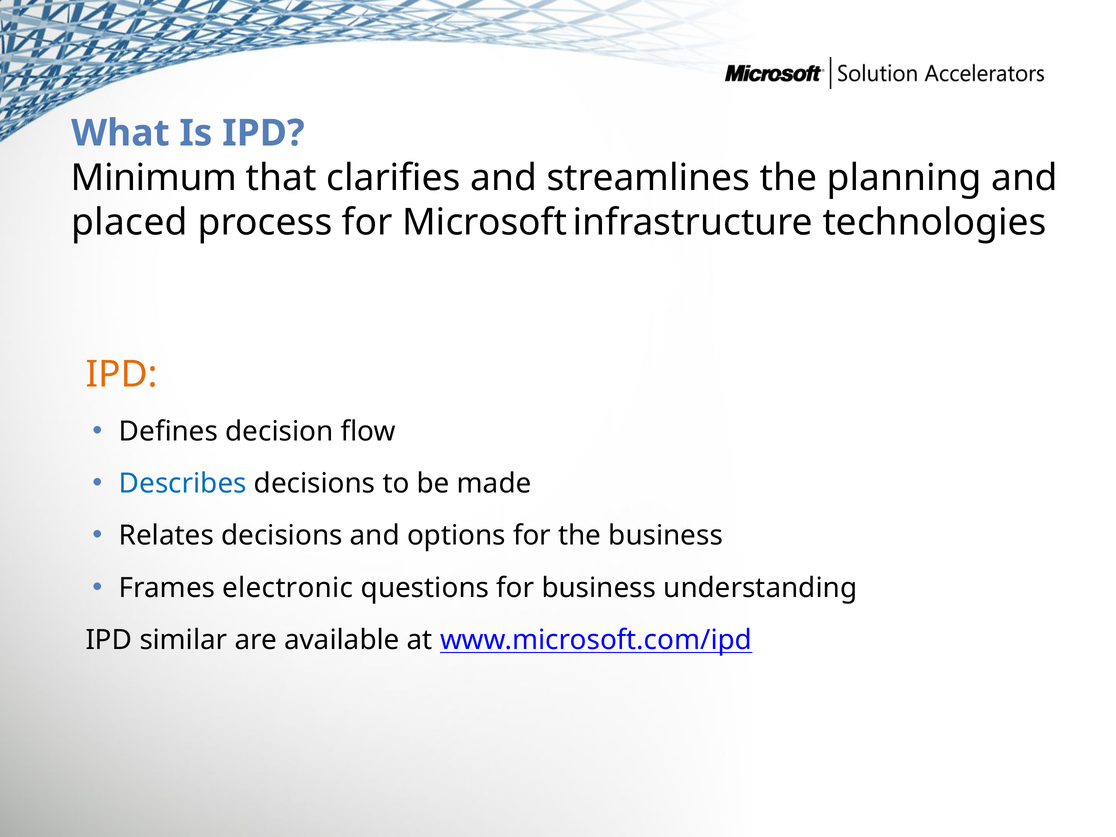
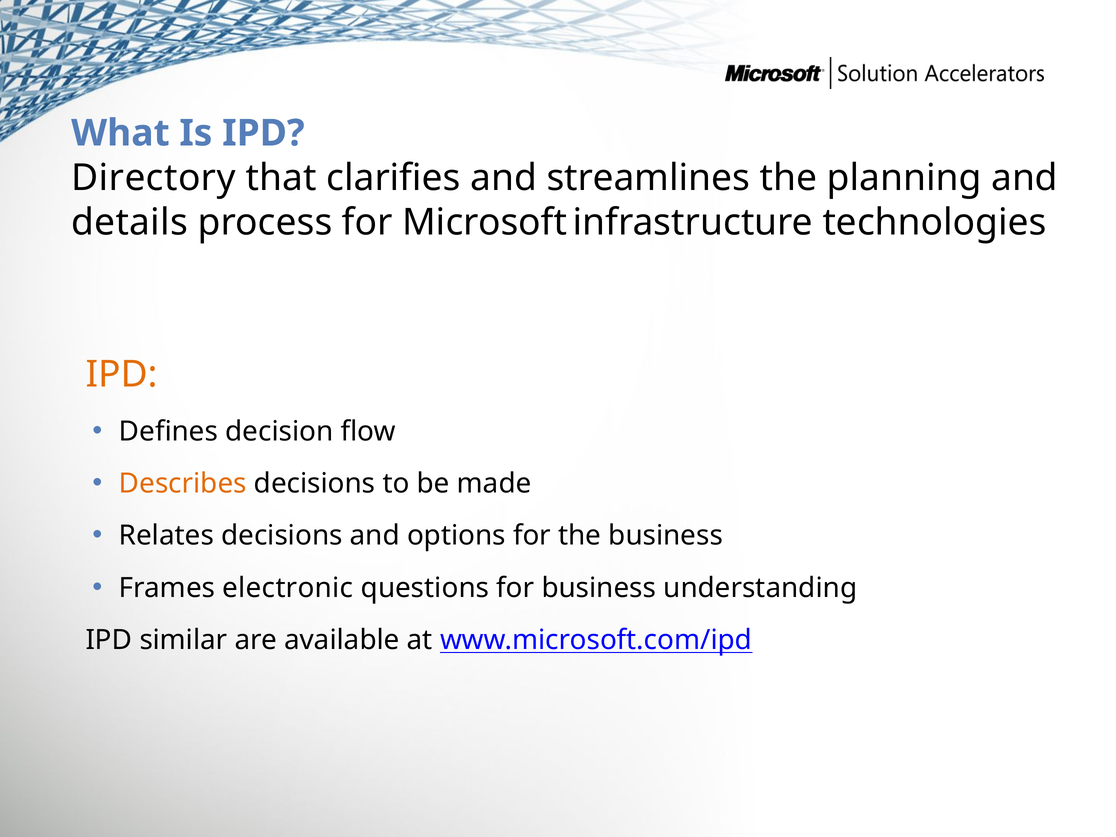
Minimum: Minimum -> Directory
placed: placed -> details
Describes colour: blue -> orange
